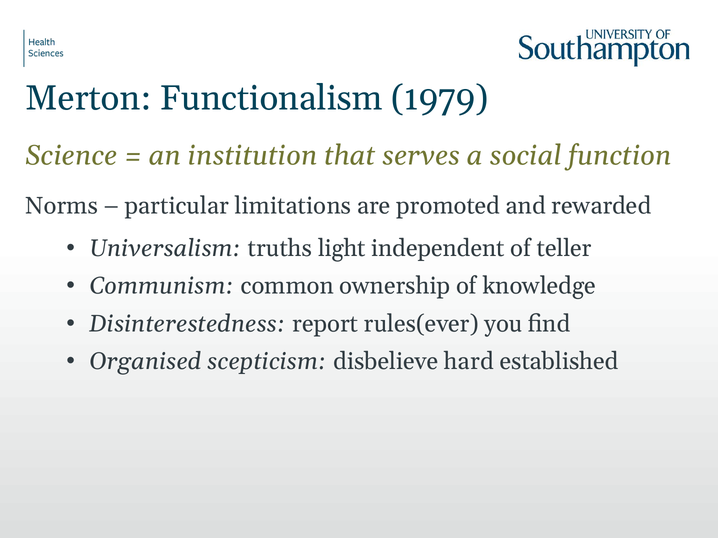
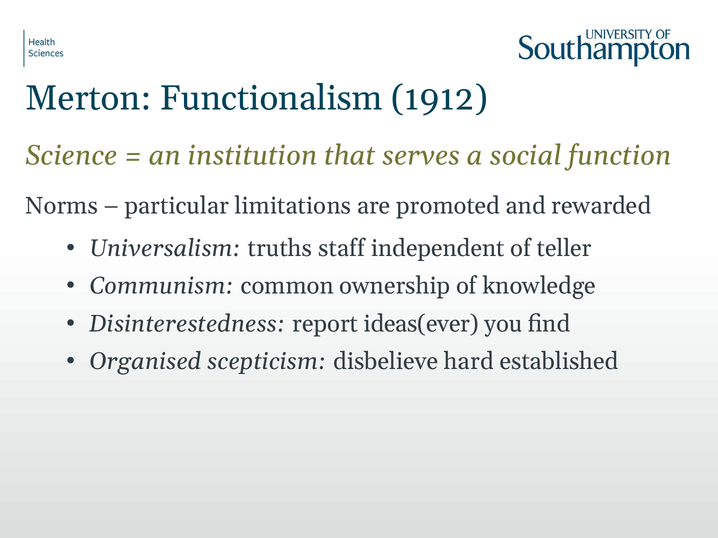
1979: 1979 -> 1912
light: light -> staff
rules(ever: rules(ever -> ideas(ever
